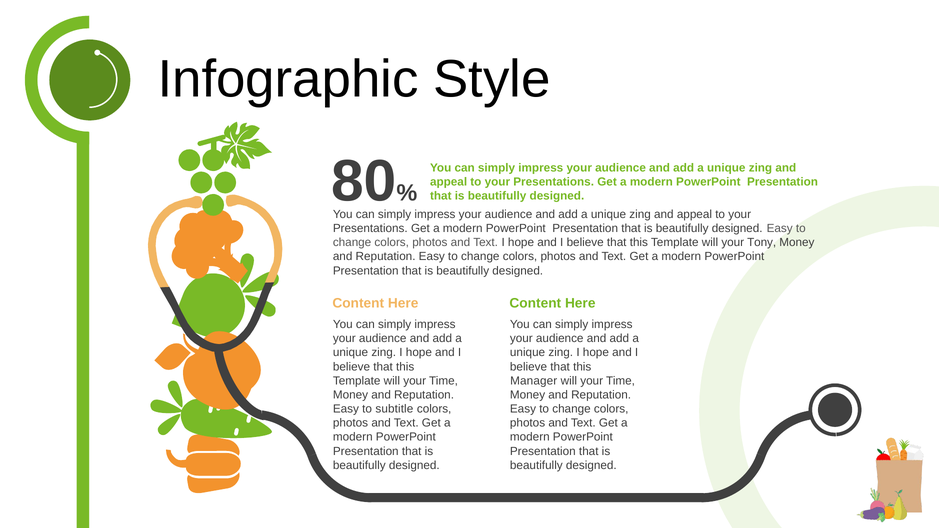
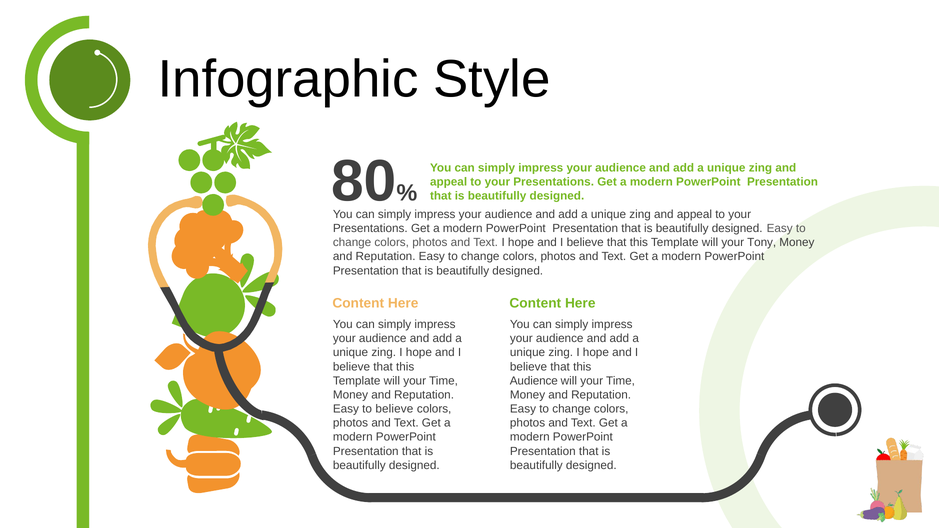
Manager at (534, 381): Manager -> Audience
to subtitle: subtitle -> believe
